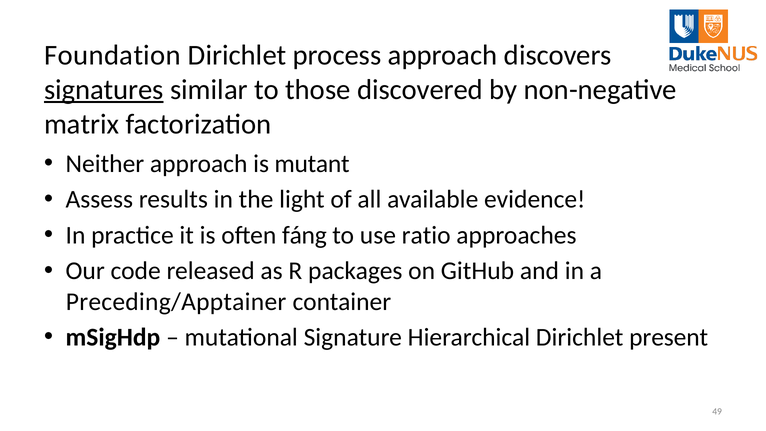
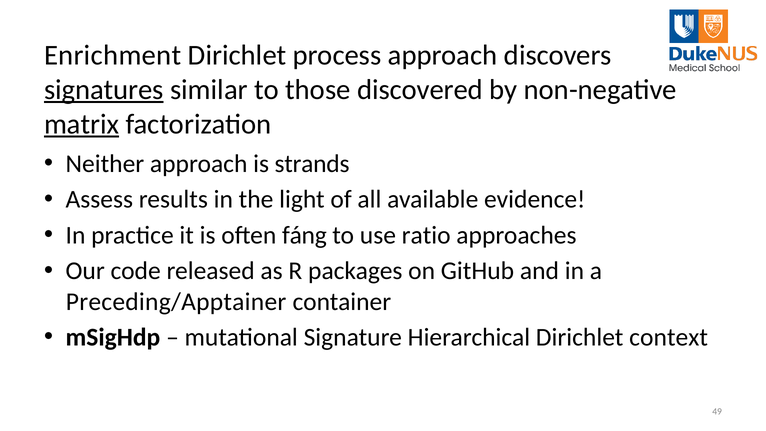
Foundation: Foundation -> Enrichment
matrix underline: none -> present
mutant: mutant -> strands
present: present -> context
